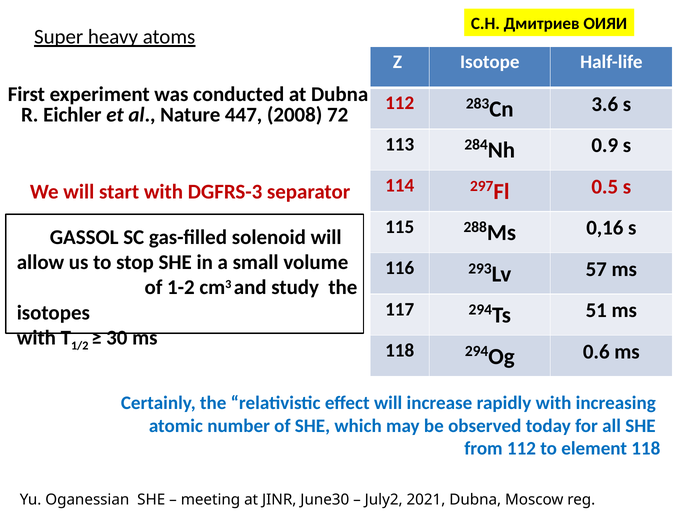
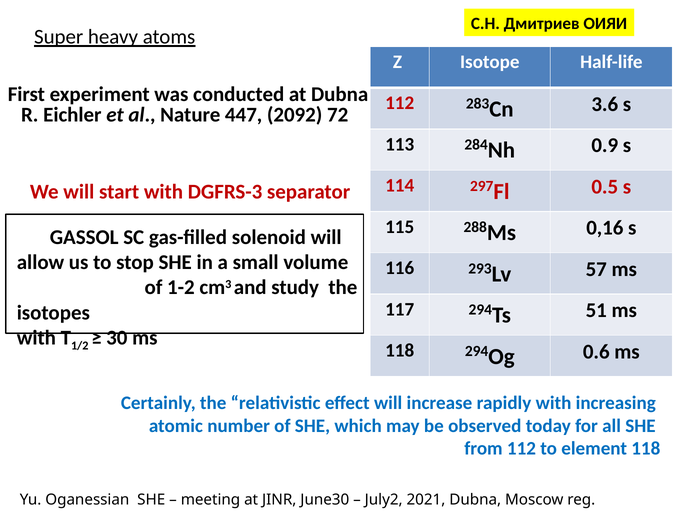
2008: 2008 -> 2092
